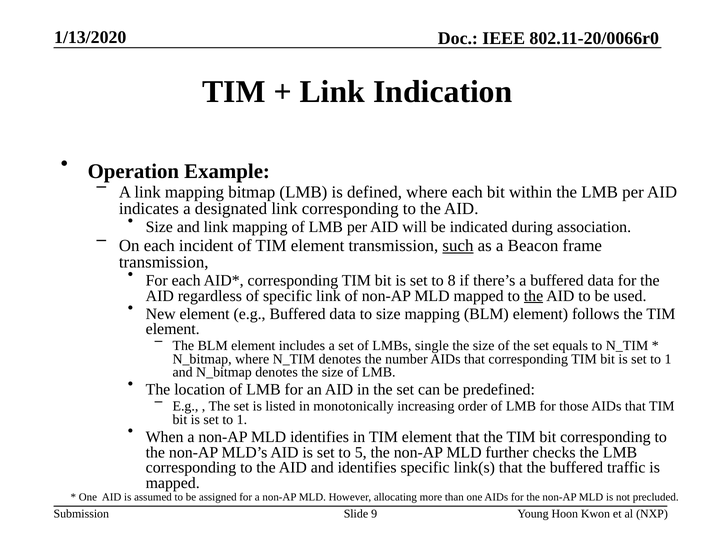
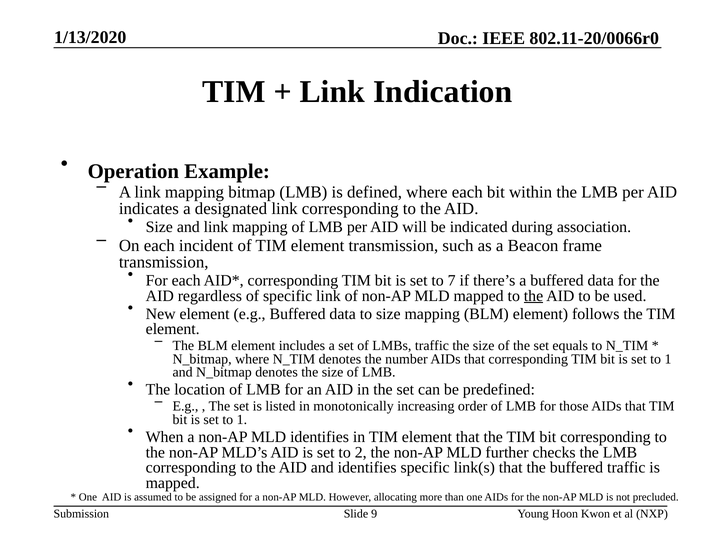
such underline: present -> none
8: 8 -> 7
LMBs single: single -> traffic
5: 5 -> 2
